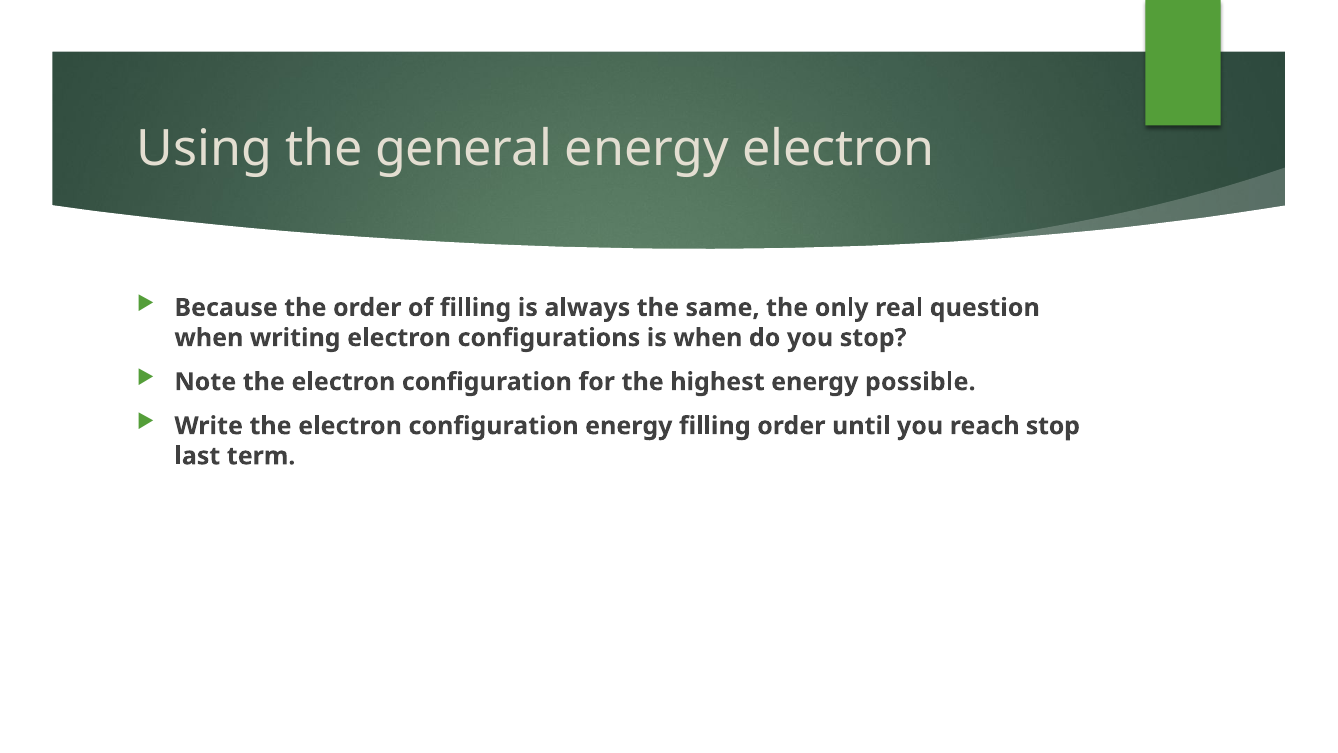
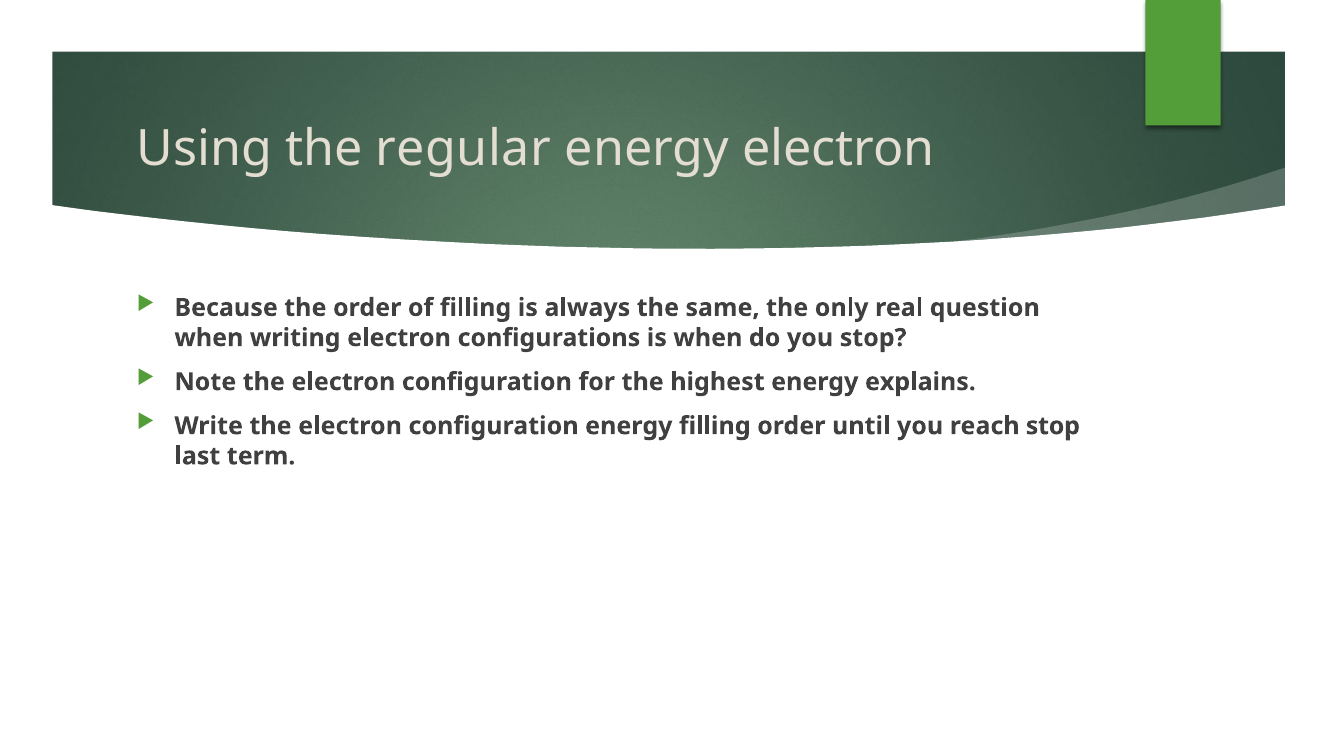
general: general -> regular
possible: possible -> explains
